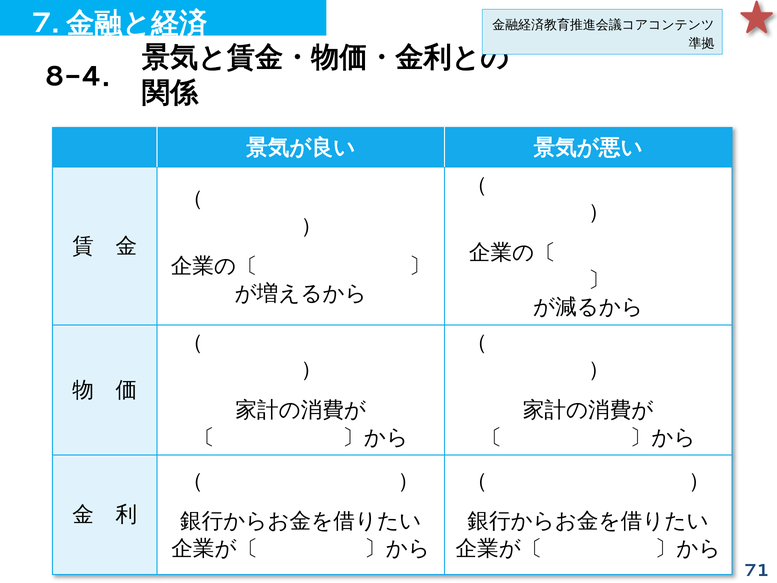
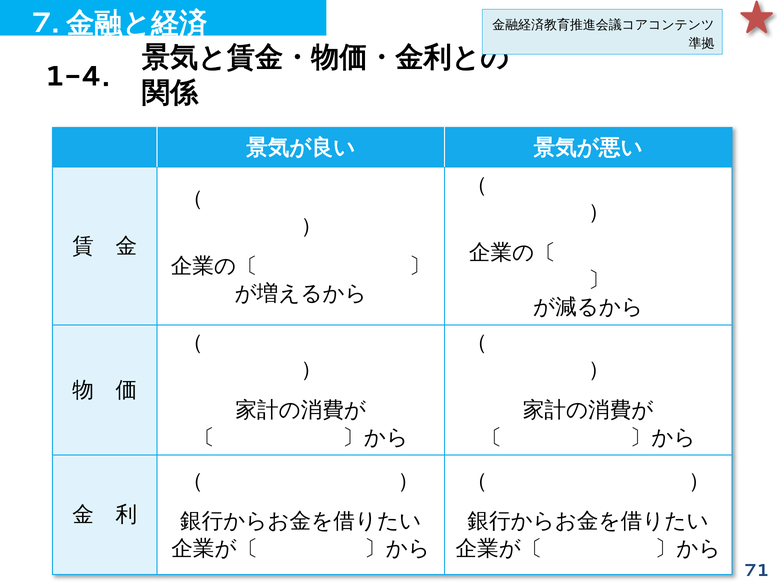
8-4: 8-4 -> 1-4
